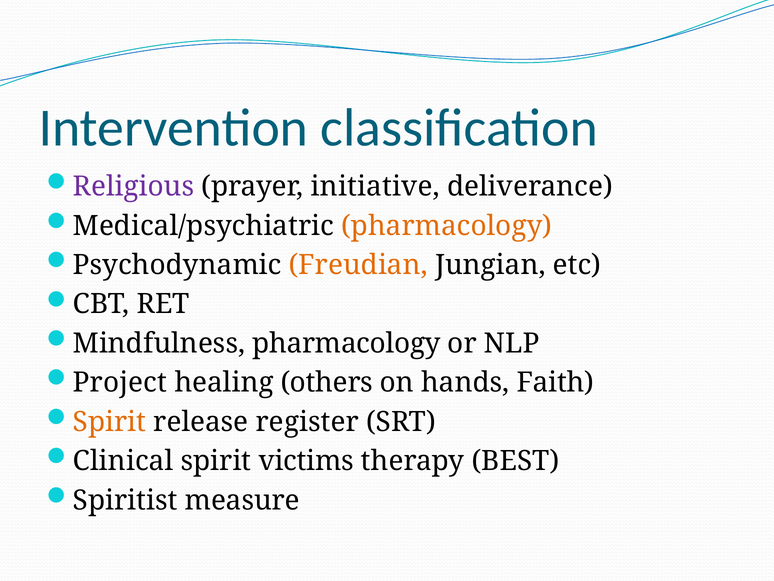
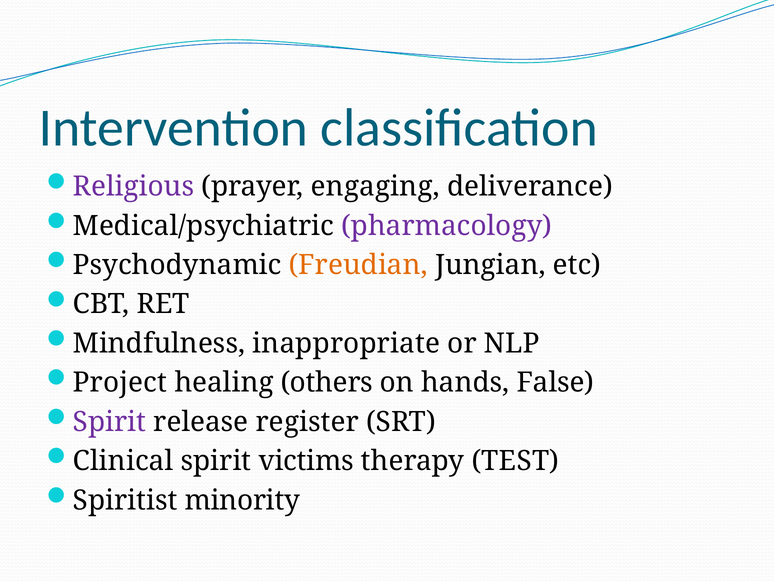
initiative: initiative -> engaging
pharmacology at (447, 226) colour: orange -> purple
Mindfulness pharmacology: pharmacology -> inappropriate
Faith: Faith -> False
Spirit at (109, 422) colour: orange -> purple
BEST: BEST -> TEST
measure: measure -> minority
